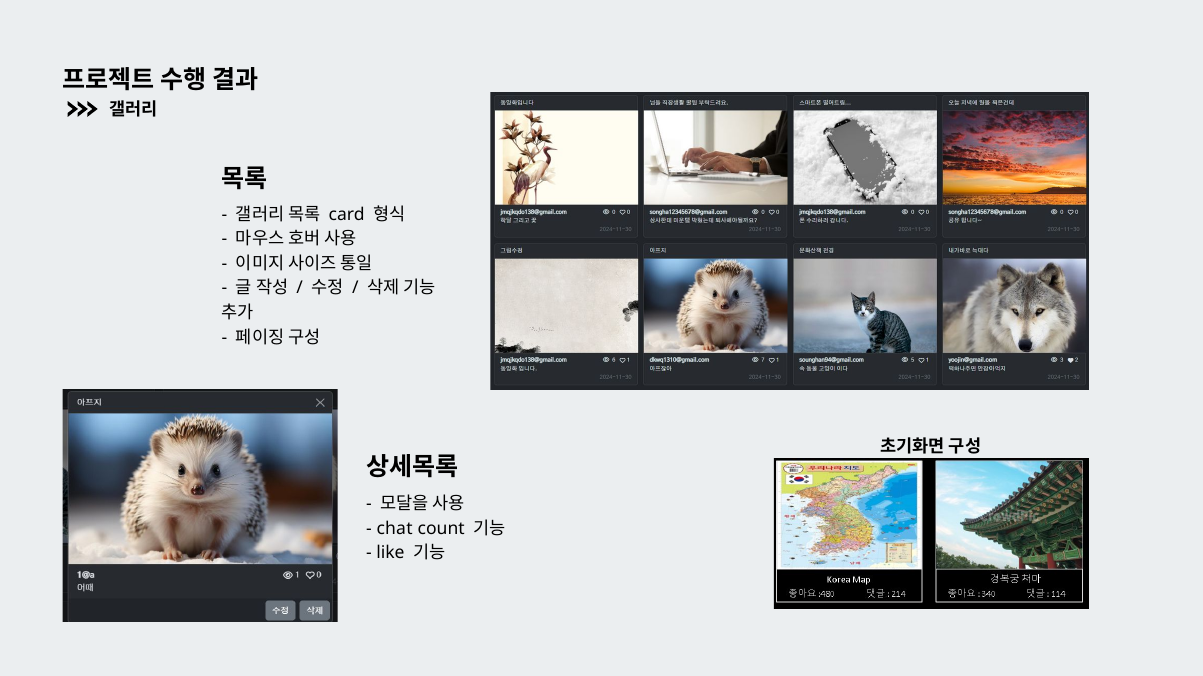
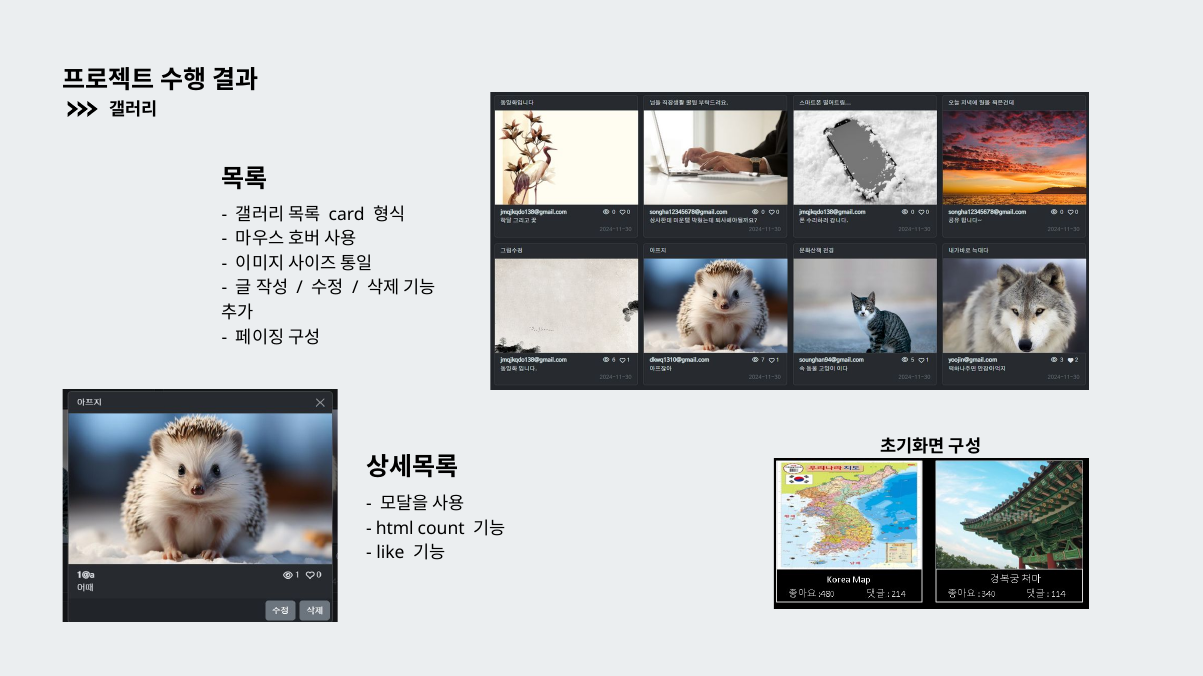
chat: chat -> html
